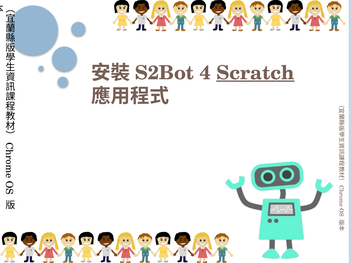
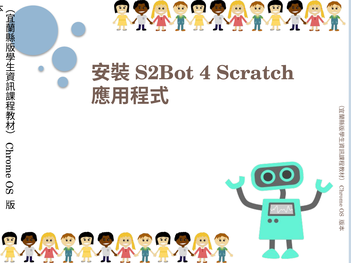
Scratch underline: present -> none
